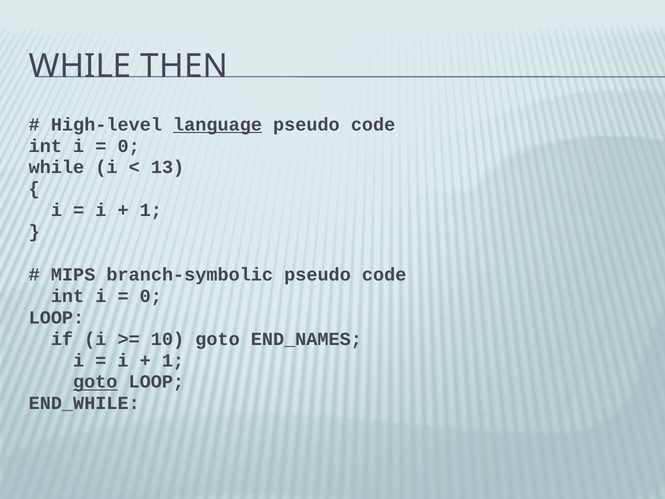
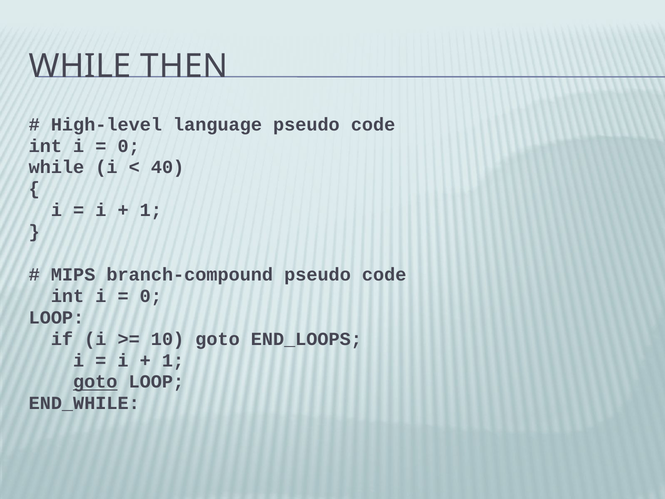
language underline: present -> none
13: 13 -> 40
branch-symbolic: branch-symbolic -> branch-compound
END_NAMES: END_NAMES -> END_LOOPS
